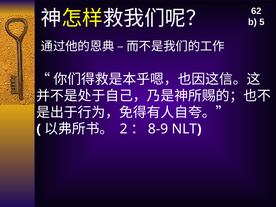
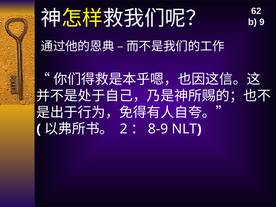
5: 5 -> 9
